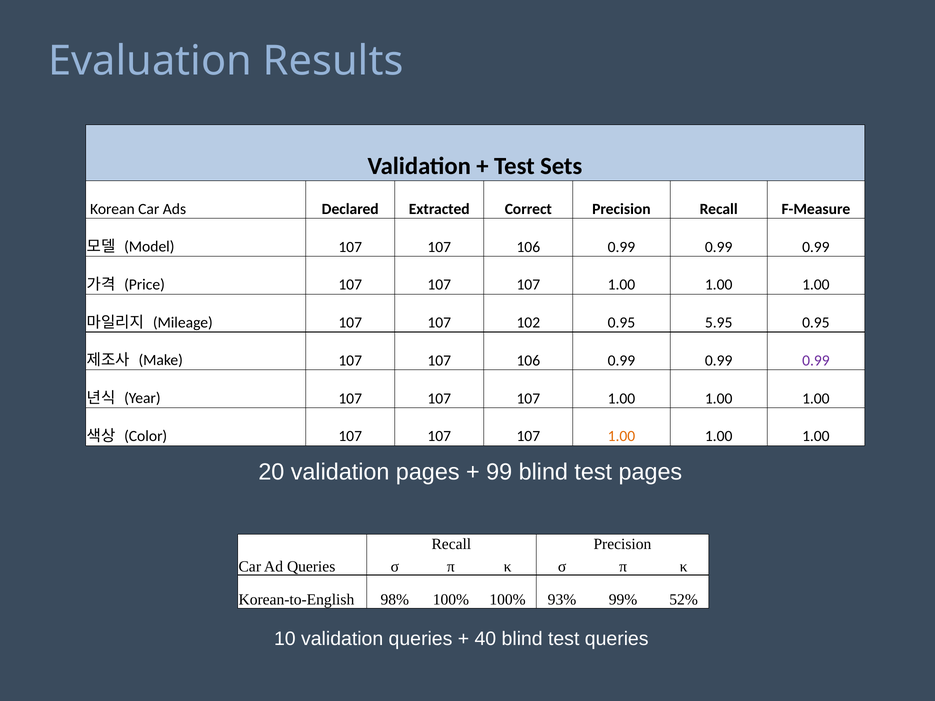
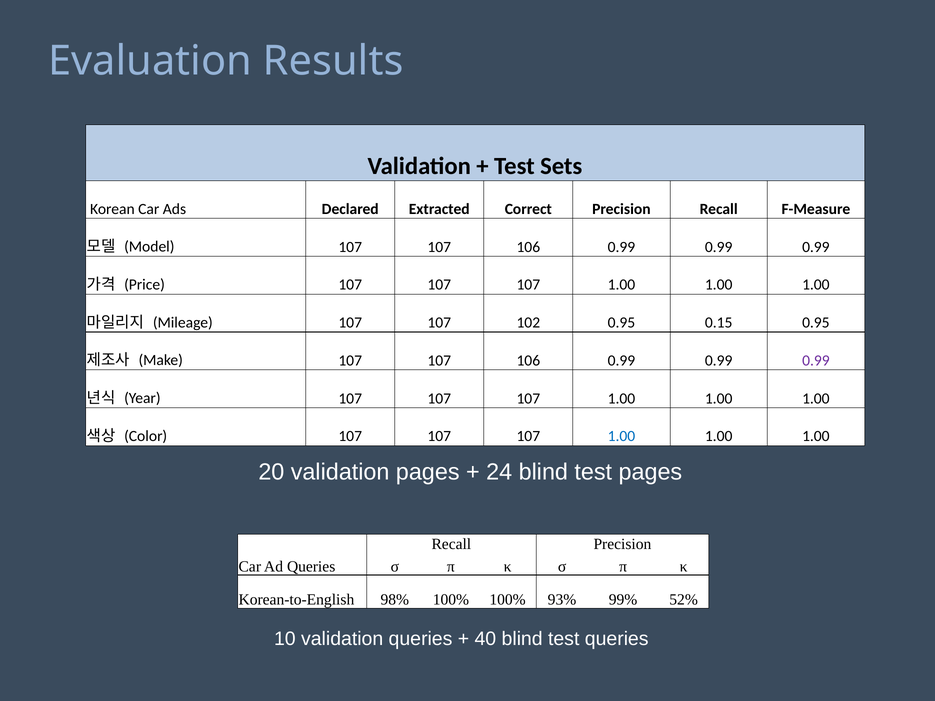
5.95: 5.95 -> 0.15
1.00 at (621, 436) colour: orange -> blue
99: 99 -> 24
